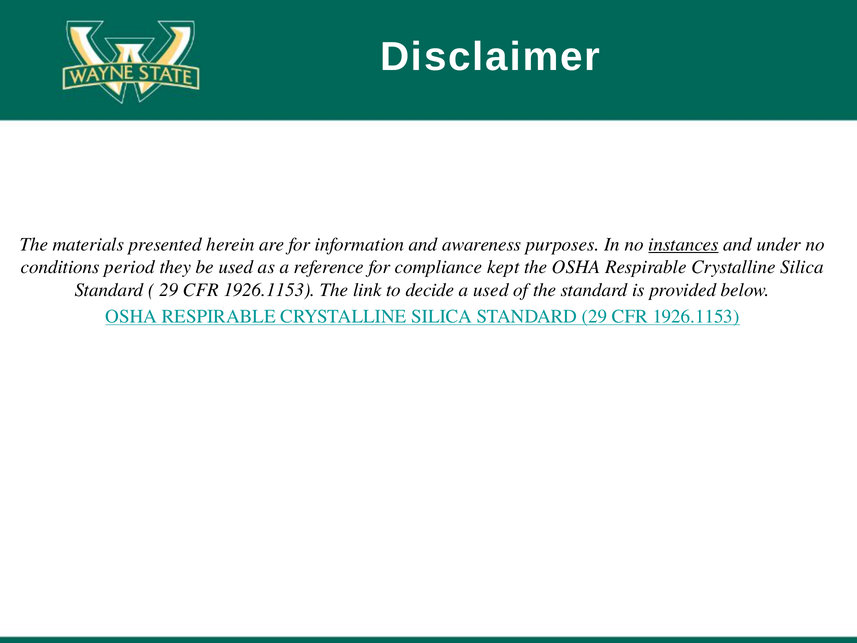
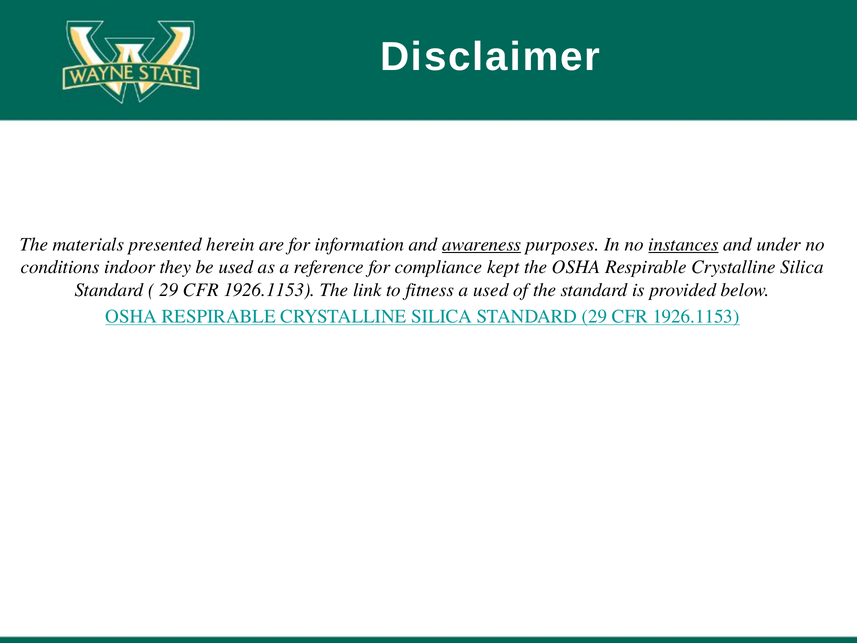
awareness underline: none -> present
period: period -> indoor
decide: decide -> fitness
